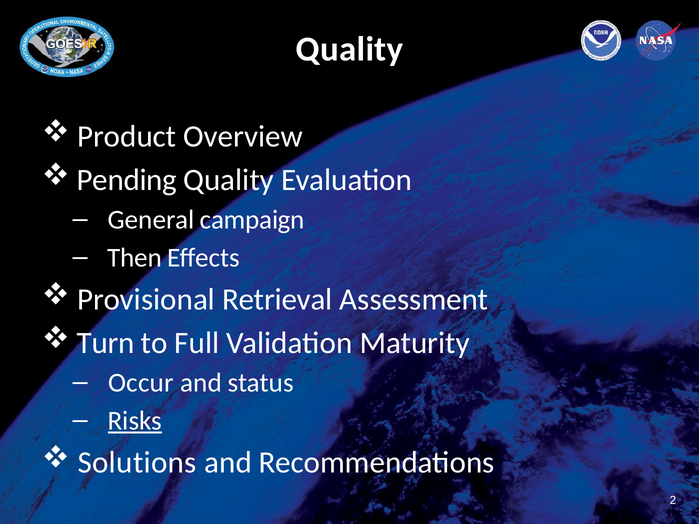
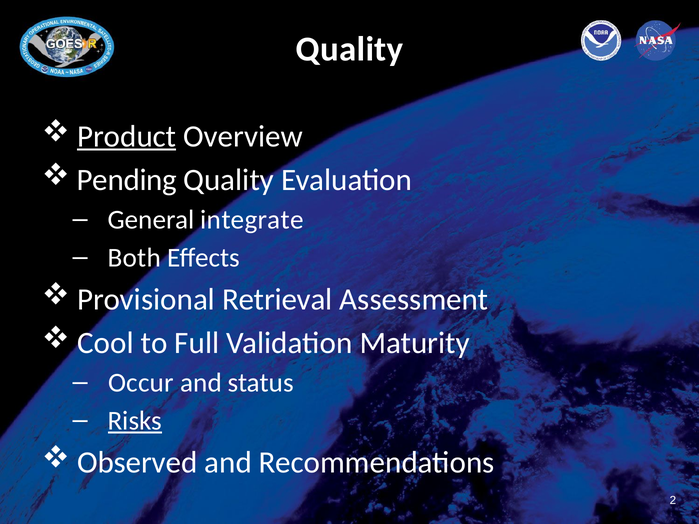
Product underline: none -> present
campaign: campaign -> integrate
Then: Then -> Both
Turn: Turn -> Cool
Solutions: Solutions -> Observed
